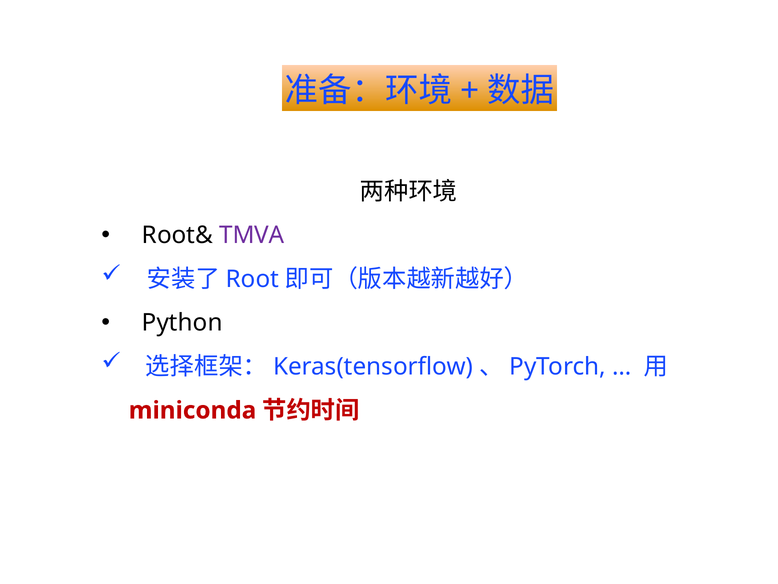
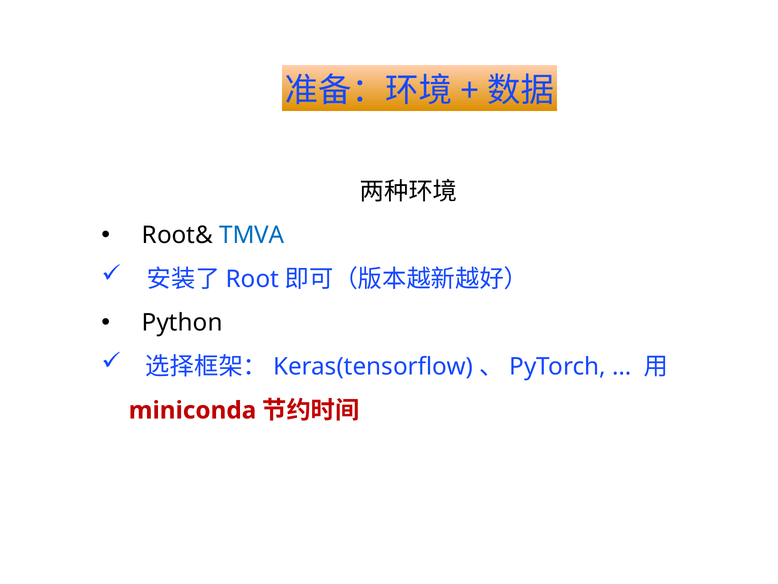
TMVA colour: purple -> blue
